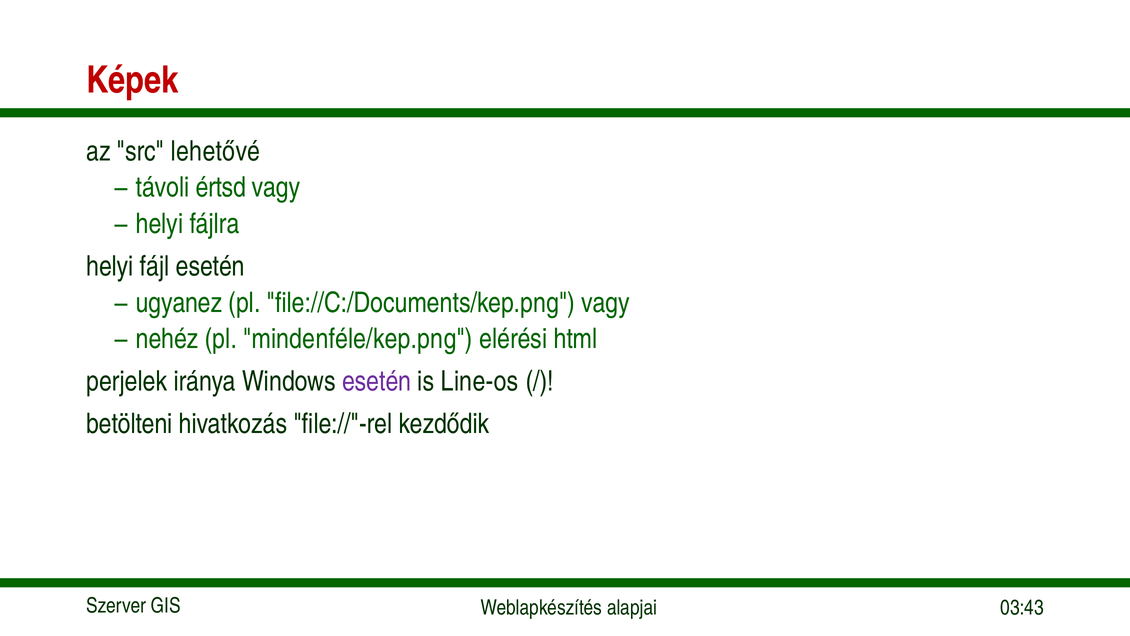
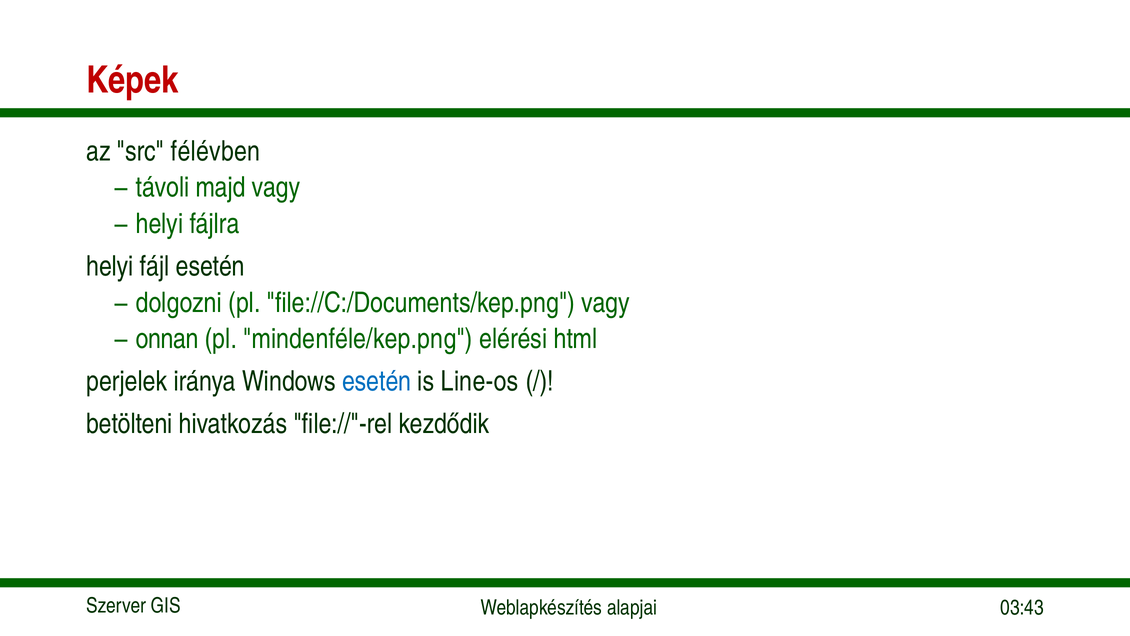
lehetővé: lehetővé -> félévben
értsd: értsd -> majd
ugyanez: ugyanez -> dolgozni
nehéz: nehéz -> onnan
esetén at (377, 381) colour: purple -> blue
